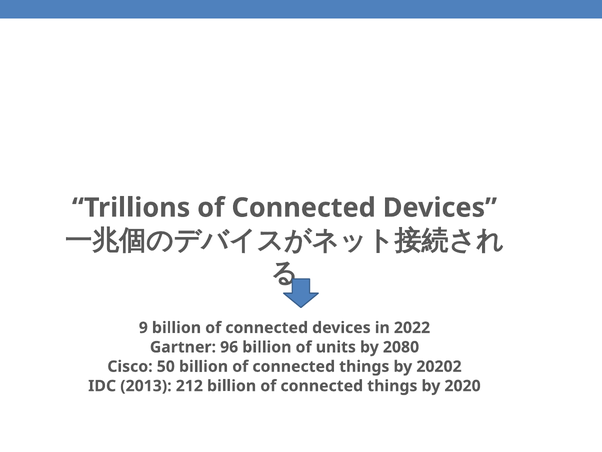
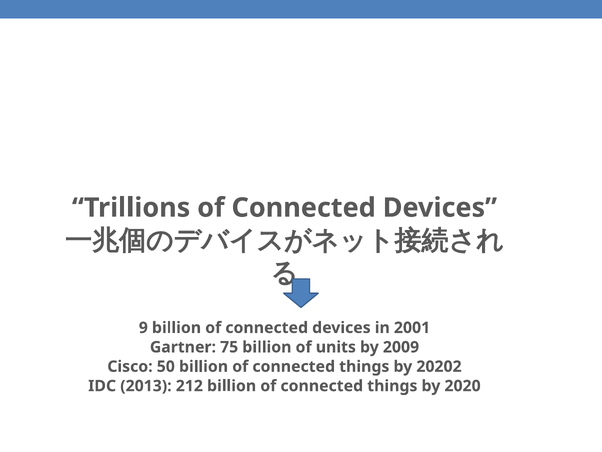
2022: 2022 -> 2001
96: 96 -> 75
2080: 2080 -> 2009
